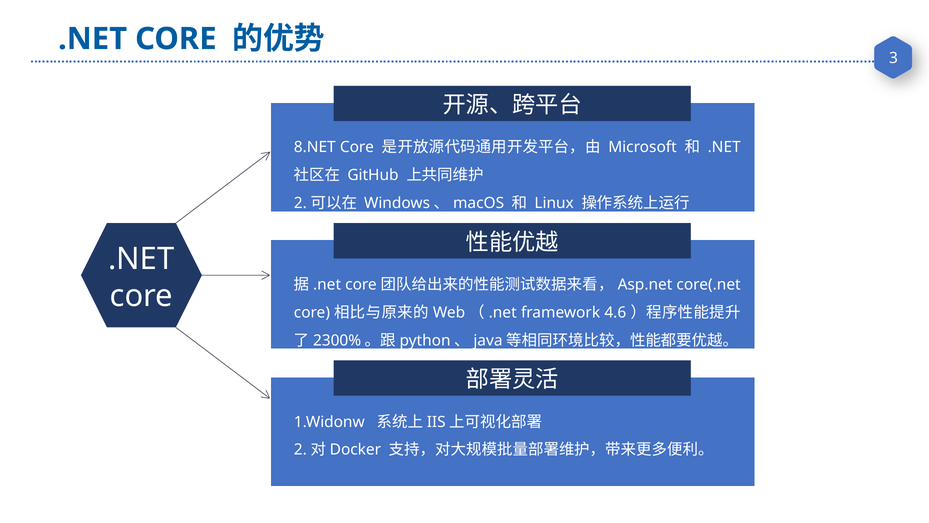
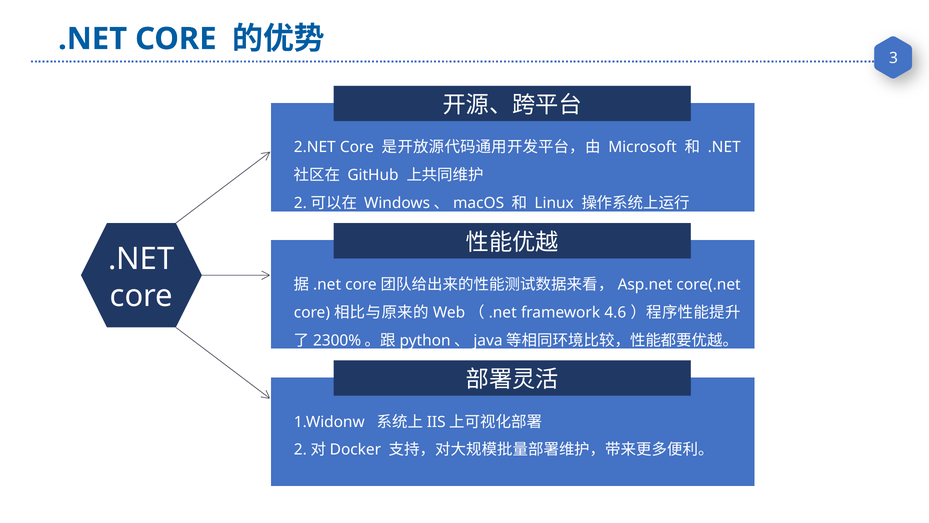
8.NET: 8.NET -> 2.NET
